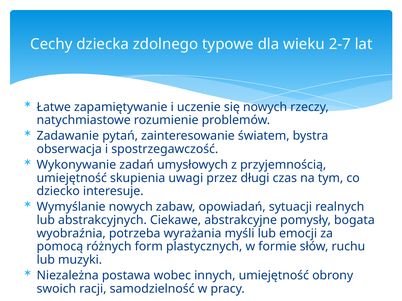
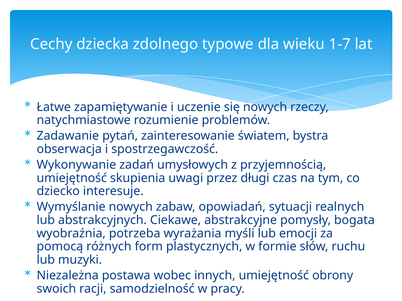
2-7: 2-7 -> 1-7
